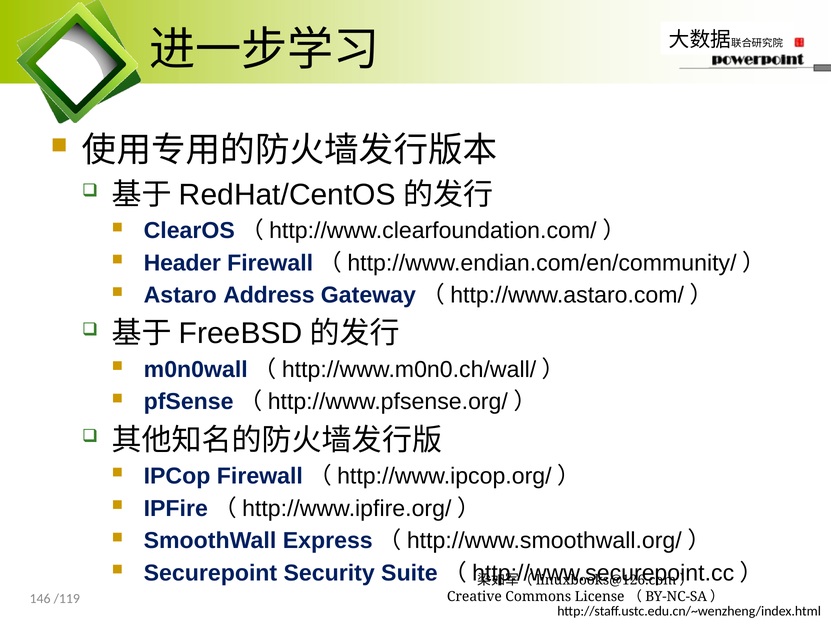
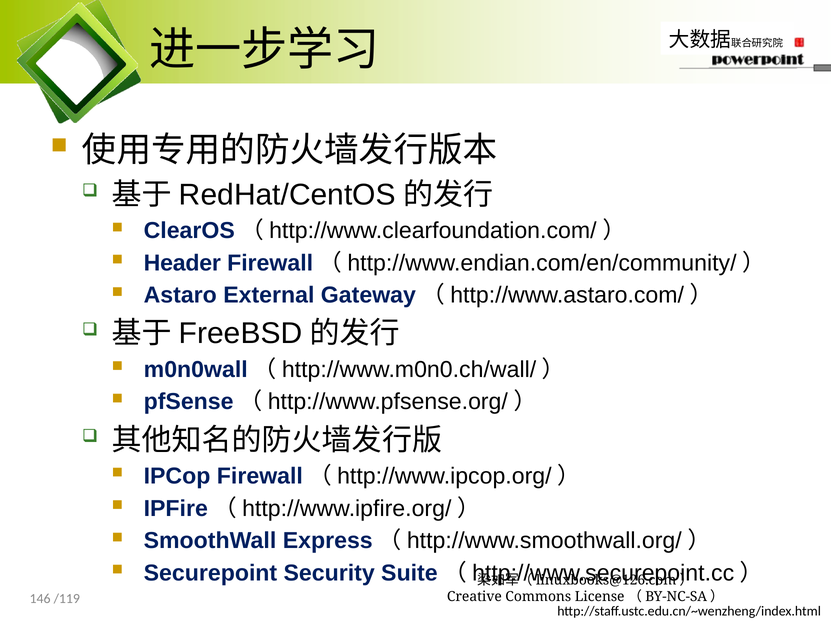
Address: Address -> External
